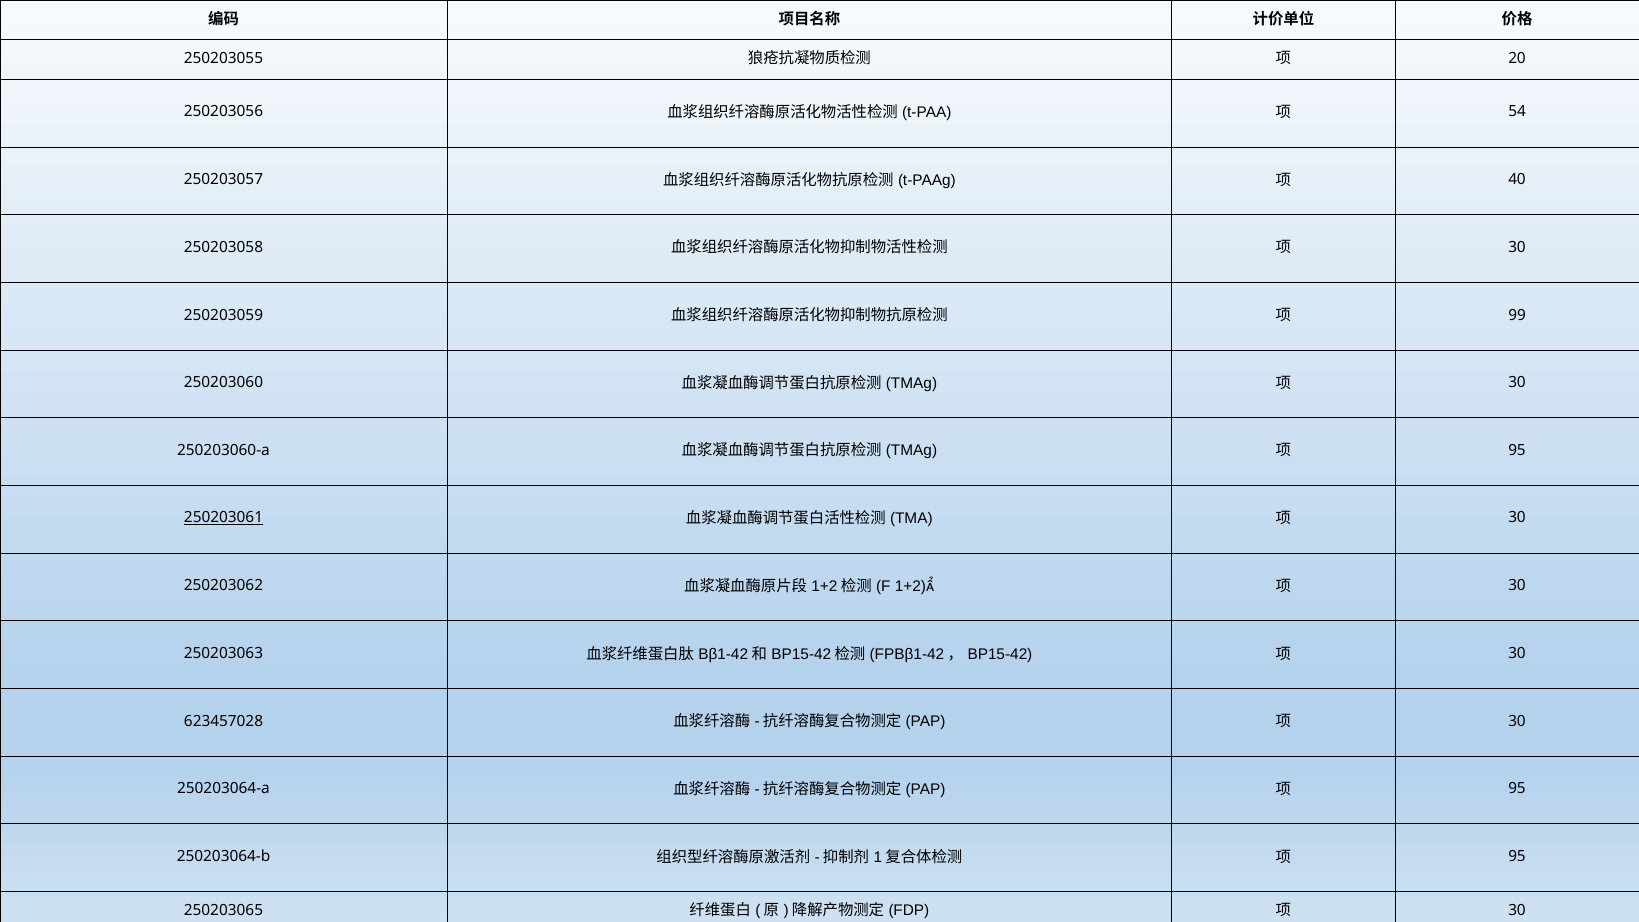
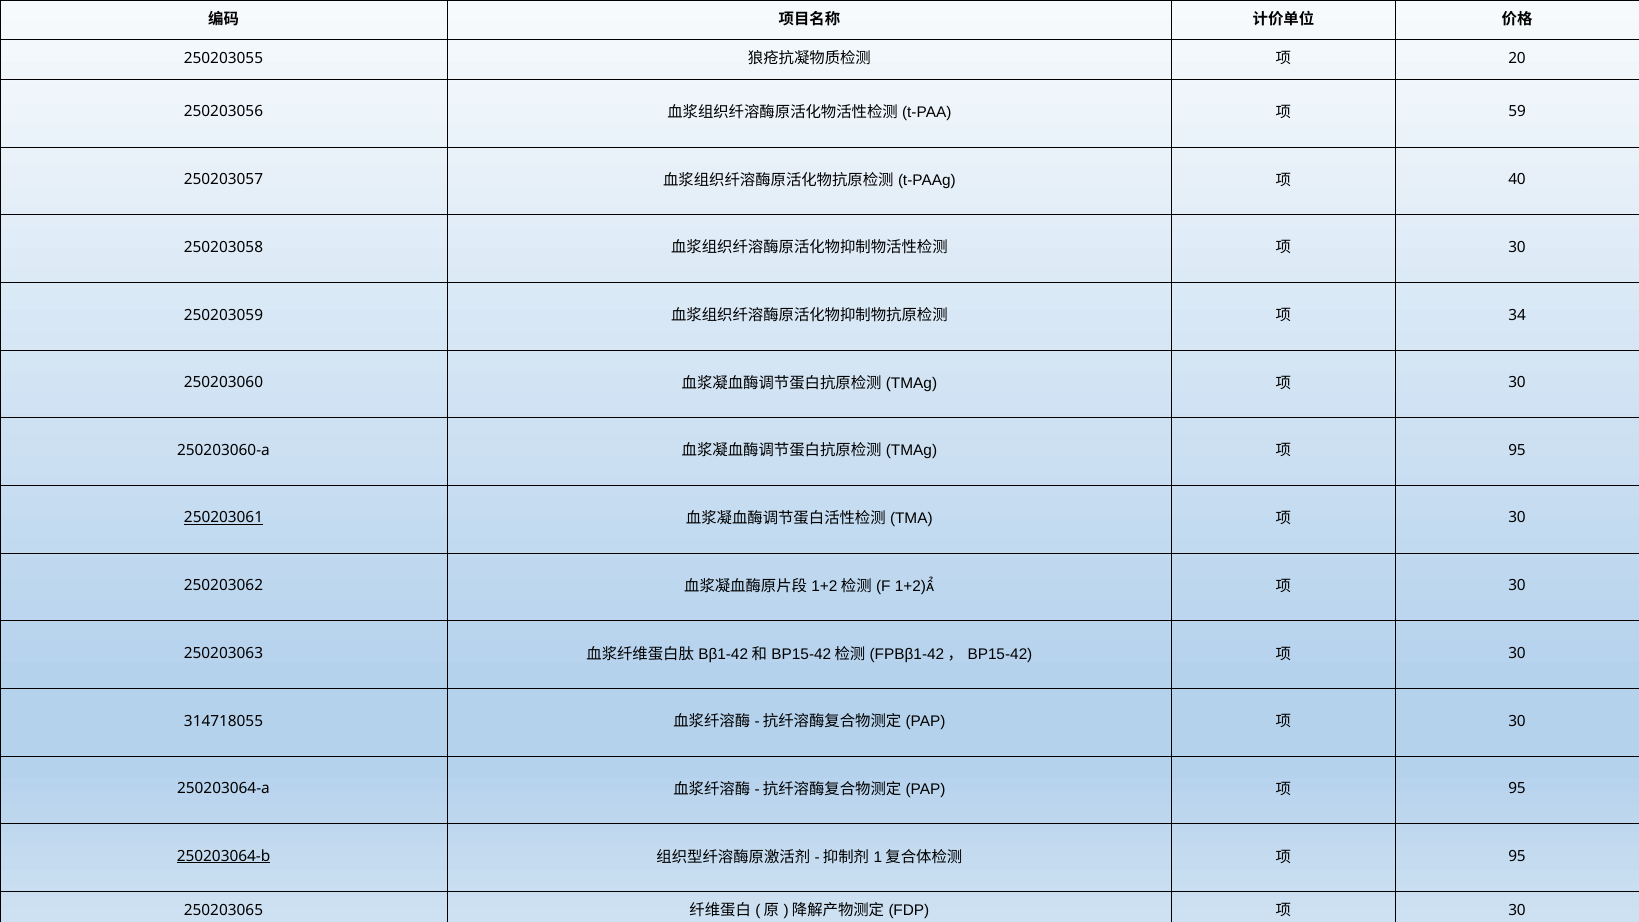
54: 54 -> 59
99: 99 -> 34
623457028: 623457028 -> 314718055
250203064-b underline: none -> present
